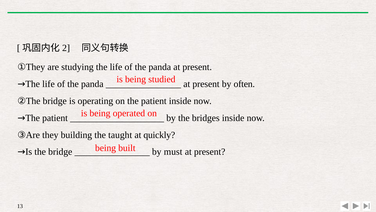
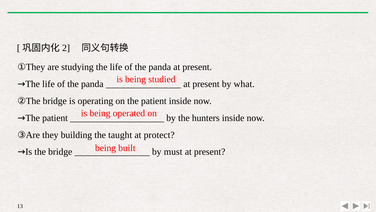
often: often -> what
bridges: bridges -> hunters
quickly: quickly -> protect
